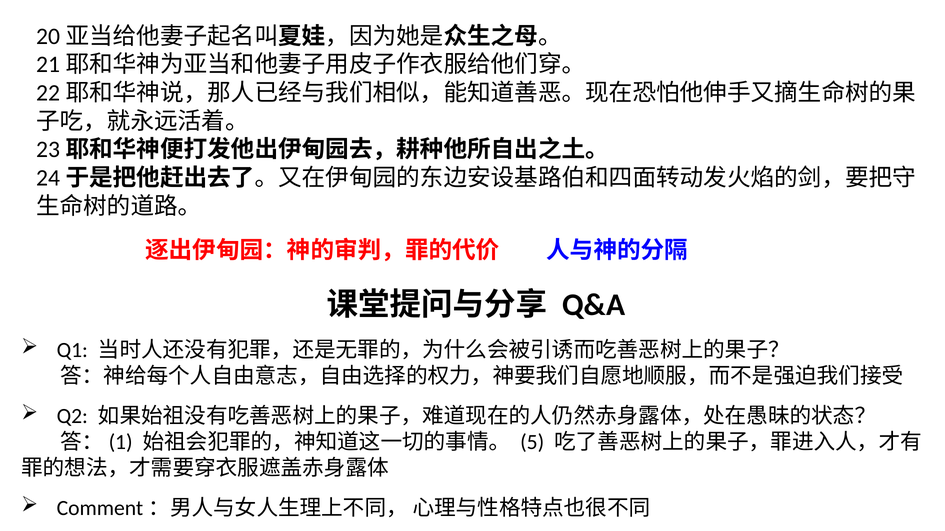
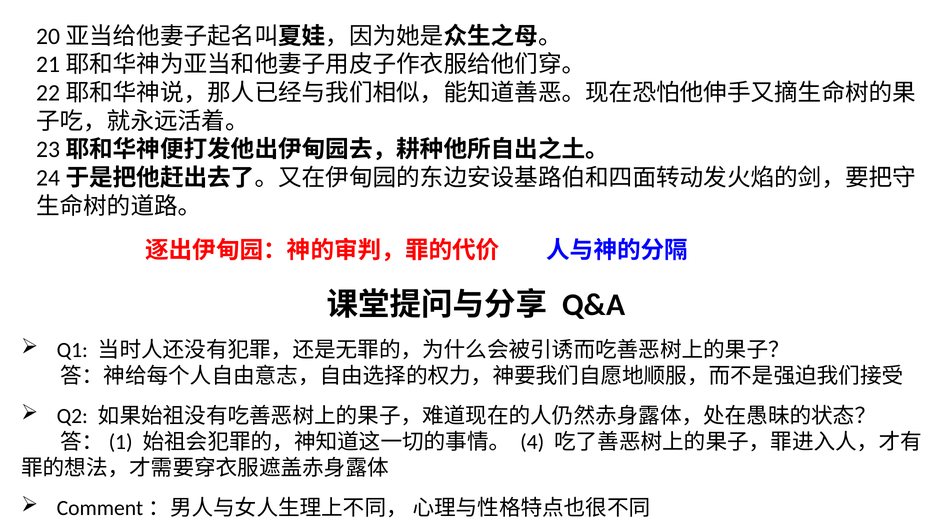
5: 5 -> 4
